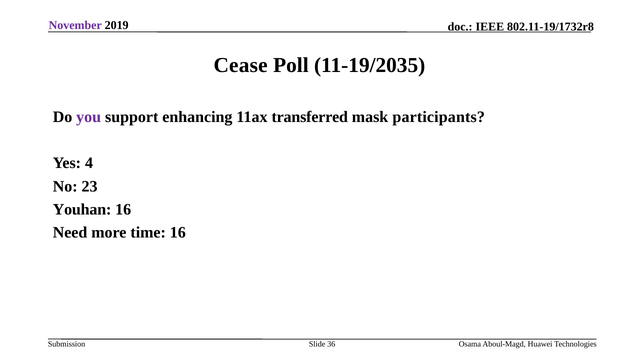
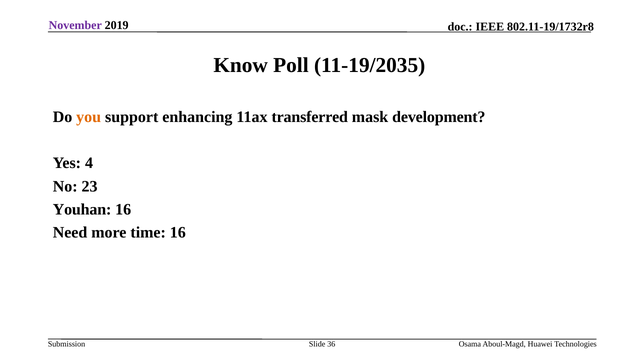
Cease: Cease -> Know
you colour: purple -> orange
participants: participants -> development
